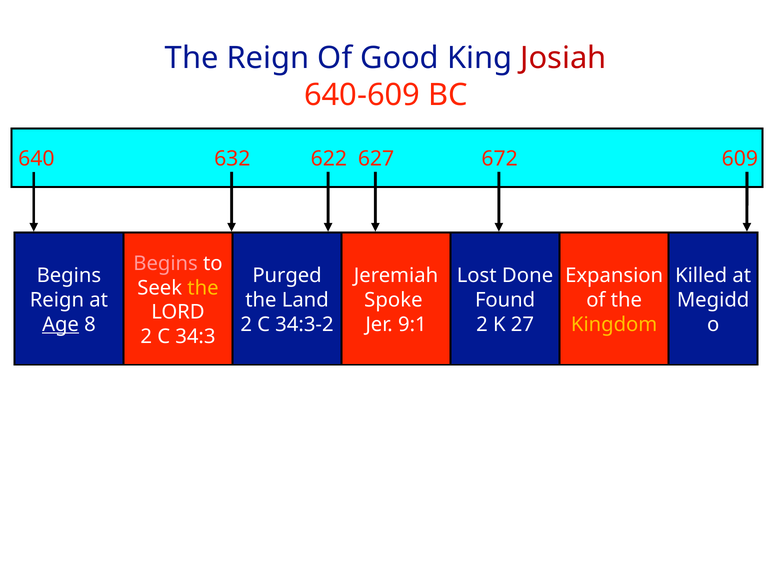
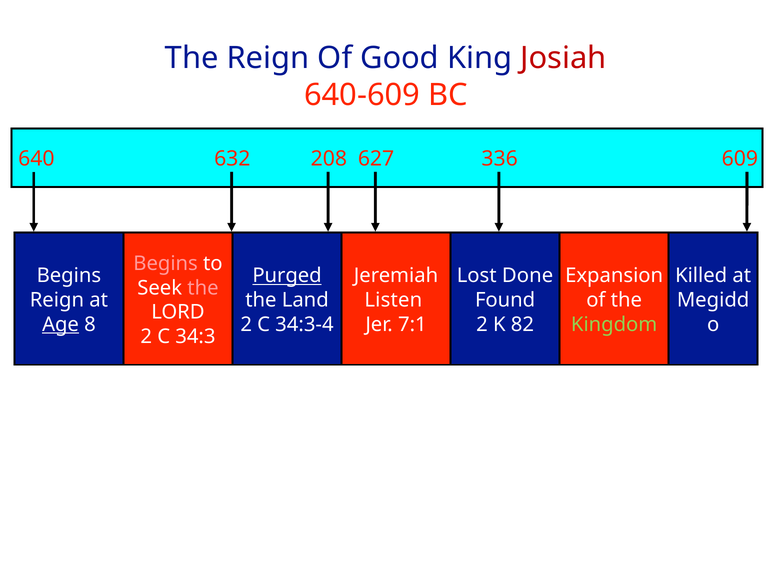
622: 622 -> 208
672: 672 -> 336
Purged underline: none -> present
the at (203, 288) colour: yellow -> pink
Spoke: Spoke -> Listen
34:3-2: 34:3-2 -> 34:3-4
9:1: 9:1 -> 7:1
27: 27 -> 82
Kingdom colour: yellow -> light green
